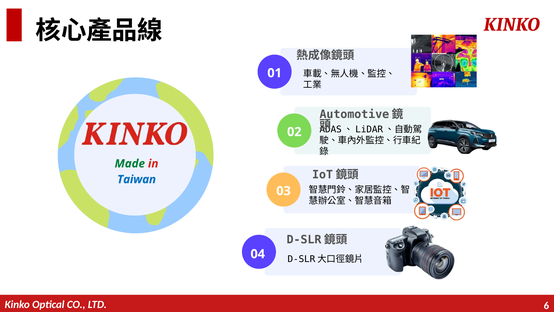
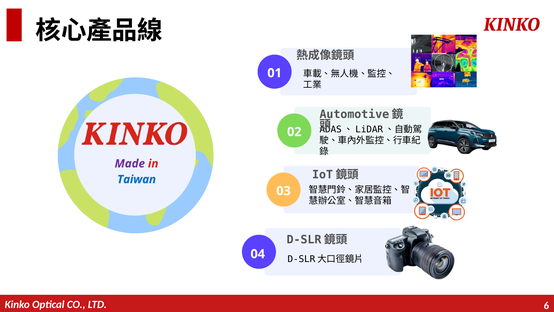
Made colour: green -> purple
